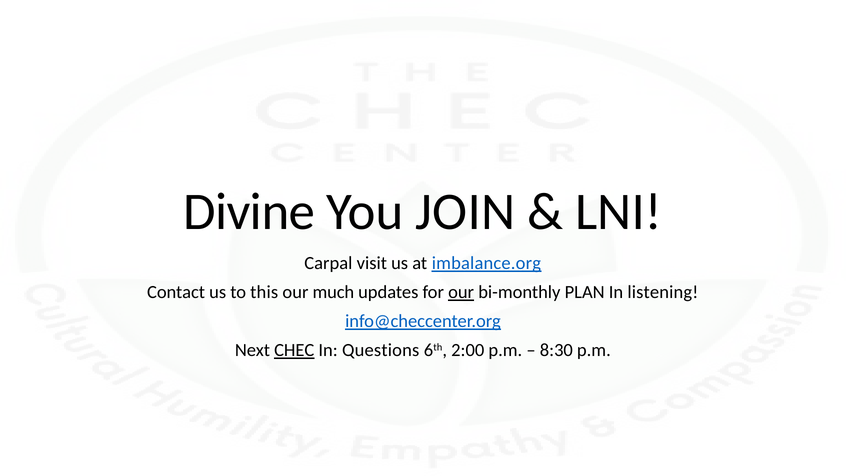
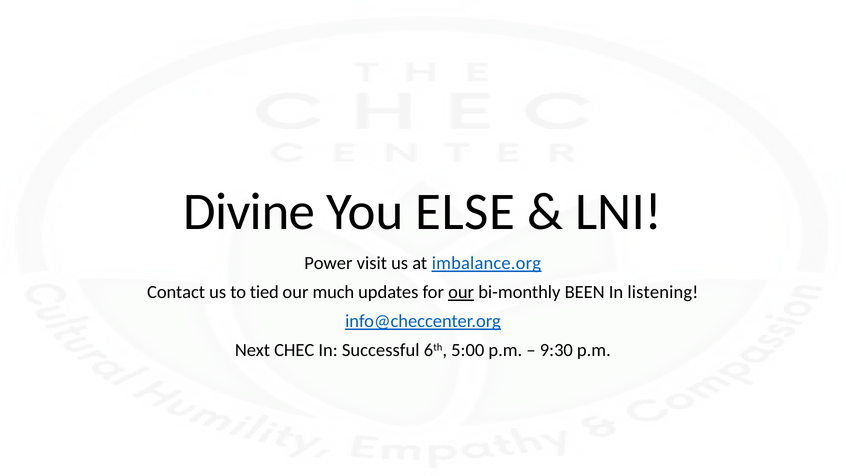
JOIN: JOIN -> ELSE
Carpal: Carpal -> Power
this: this -> tied
PLAN: PLAN -> BEEN
CHEC underline: present -> none
Questions: Questions -> Successful
2:00: 2:00 -> 5:00
8:30: 8:30 -> 9:30
